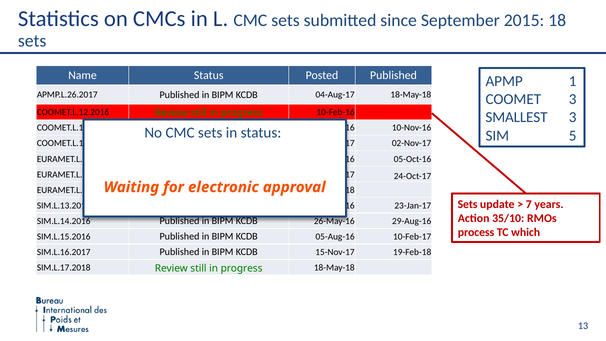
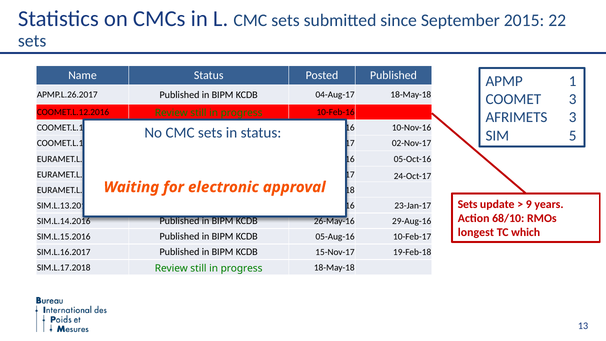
18: 18 -> 22
SMALLEST: SMALLEST -> AFRIMETS
7: 7 -> 9
35/10: 35/10 -> 68/10
process: process -> longest
